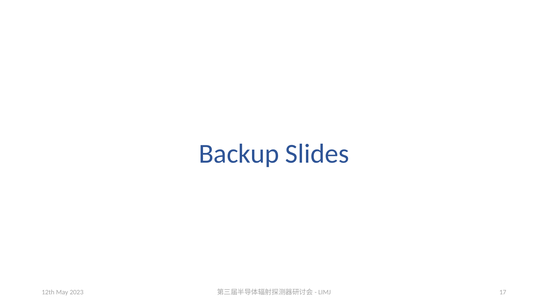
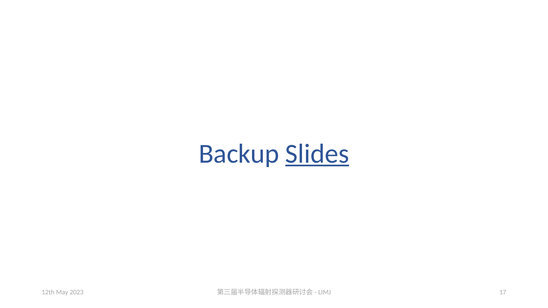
Slides underline: none -> present
